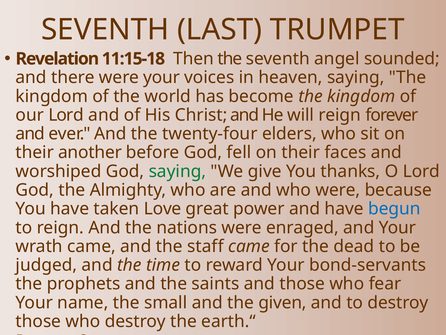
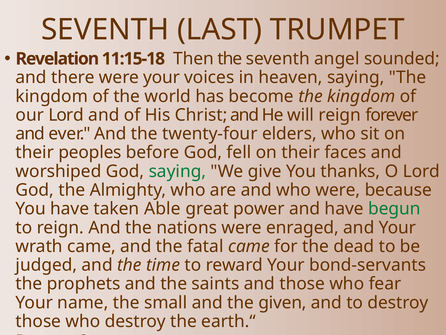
another: another -> peoples
Love: Love -> Able
begun colour: blue -> green
staff: staff -> fatal
